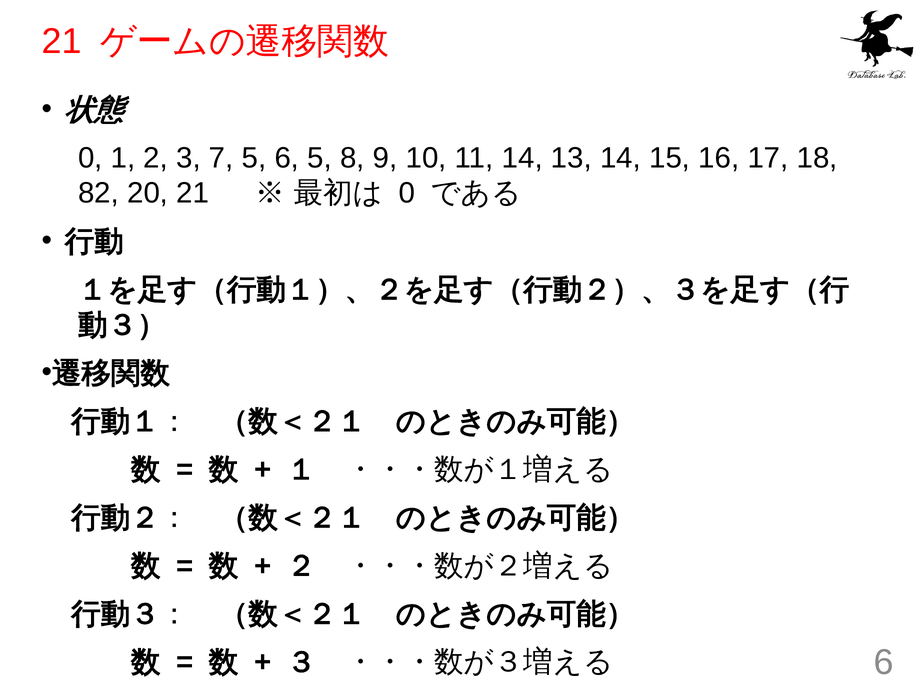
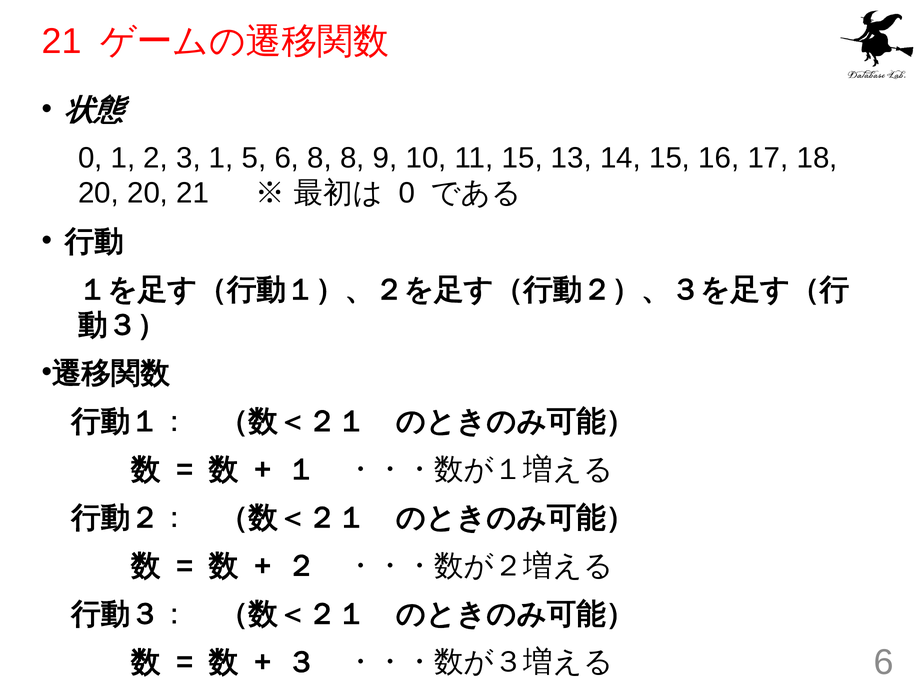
3 7: 7 -> 1
6 5: 5 -> 8
11 14: 14 -> 15
82 at (99, 193): 82 -> 20
